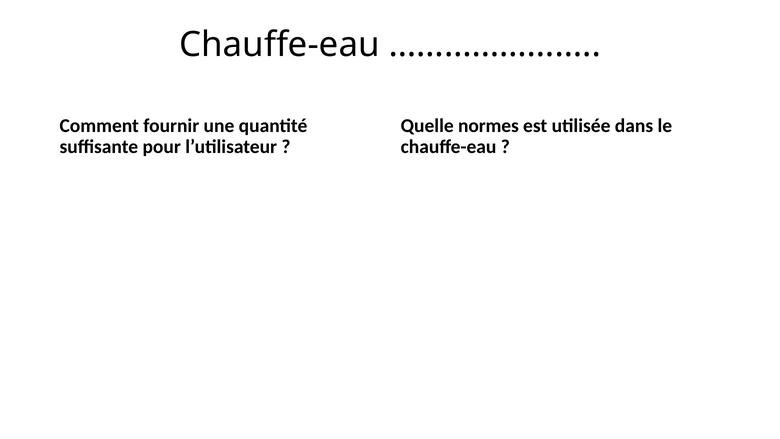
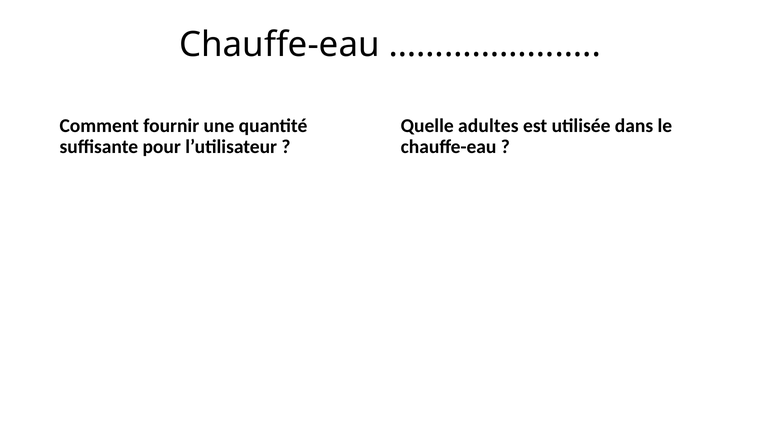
normes: normes -> adultes
